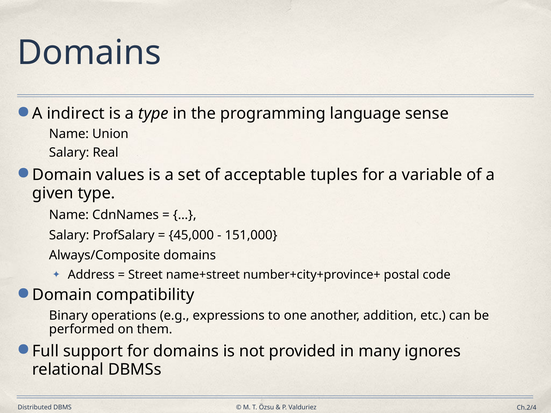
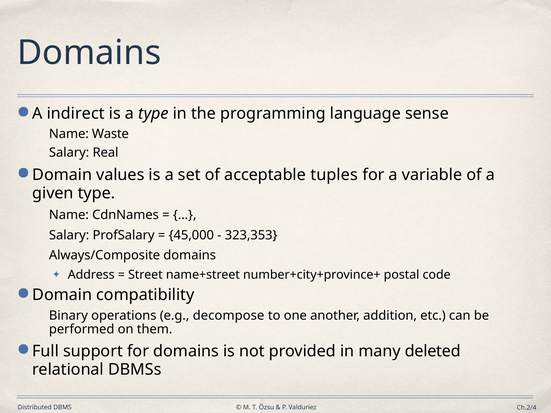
Union: Union -> Waste
151,000: 151,000 -> 323,353
expressions: expressions -> decompose
ignores: ignores -> deleted
